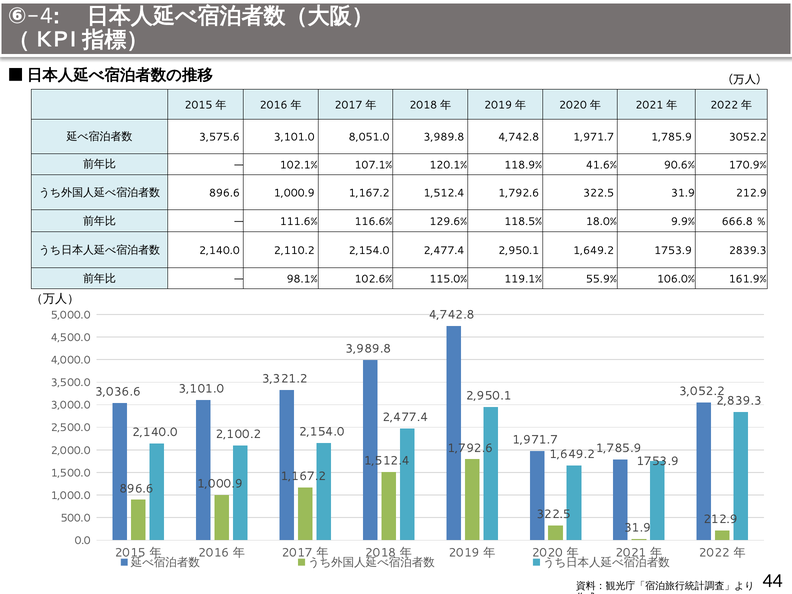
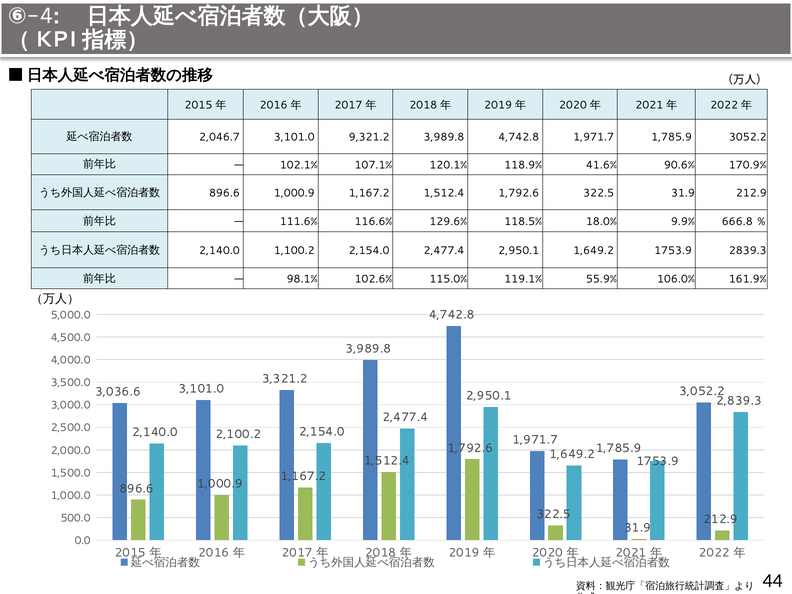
3,575.6: 3,575.6 -> 2,046.7
8,051.0: 8,051.0 -> 9,321.2
2,110.2: 2,110.2 -> 1,100.2
